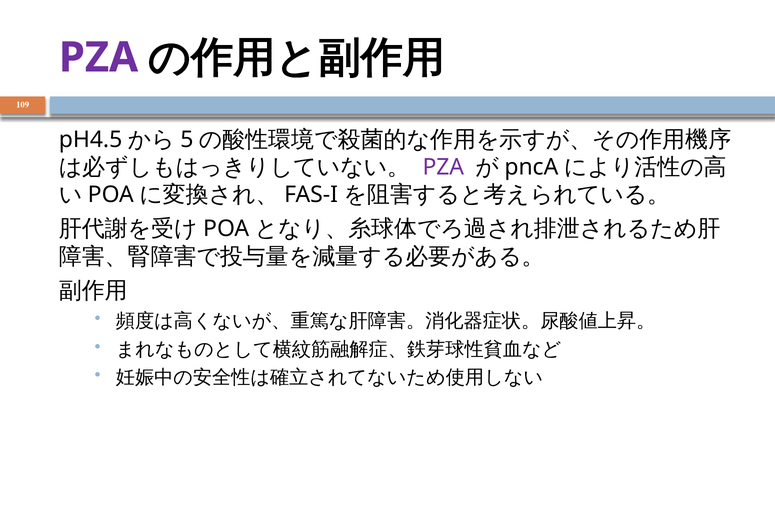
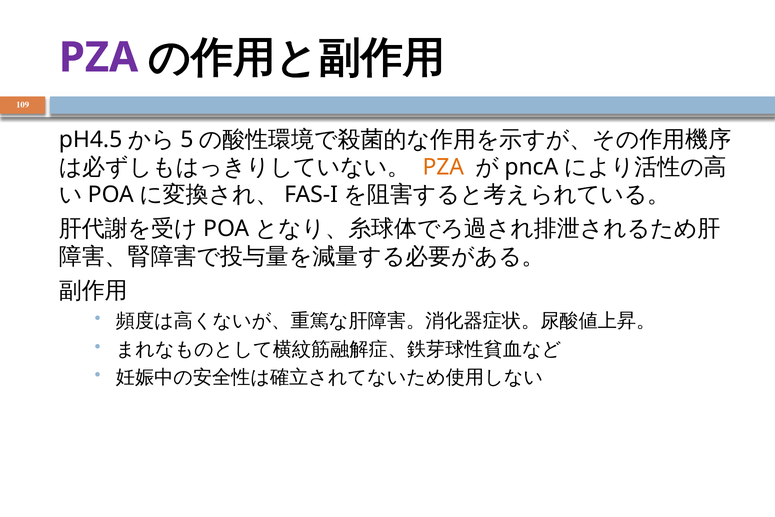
PZA at (443, 167) colour: purple -> orange
